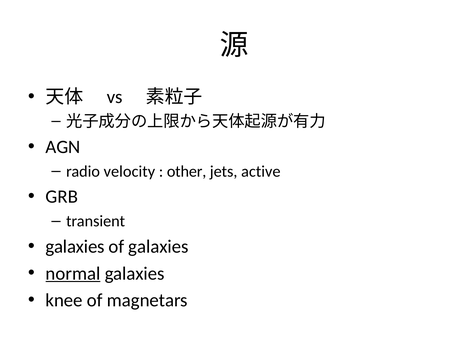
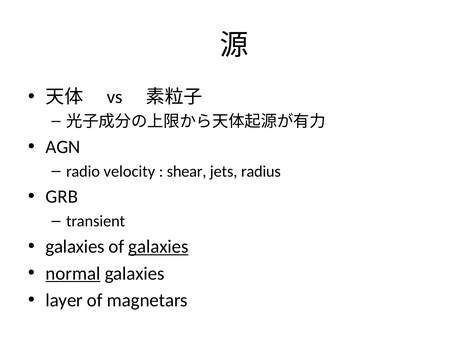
other: other -> shear
active: active -> radius
galaxies at (158, 247) underline: none -> present
knee: knee -> layer
